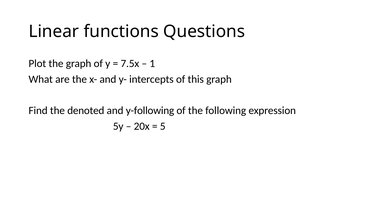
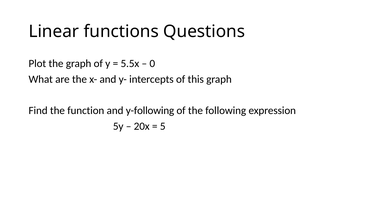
7.5x: 7.5x -> 5.5x
1: 1 -> 0
denoted: denoted -> function
